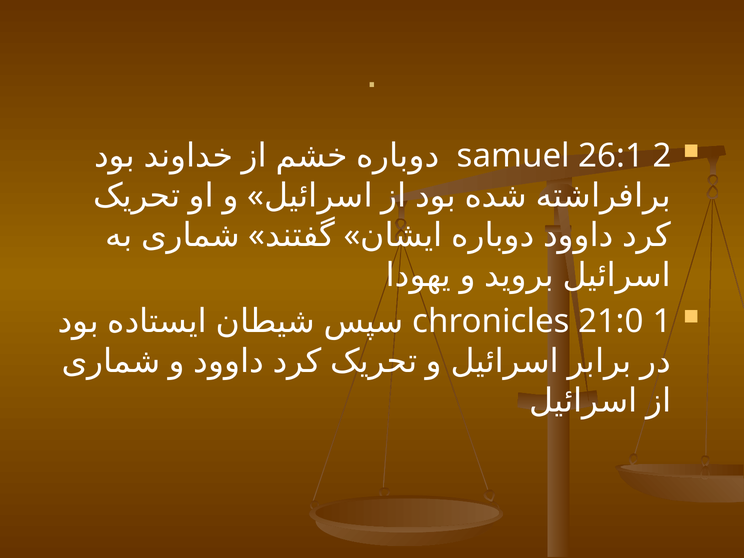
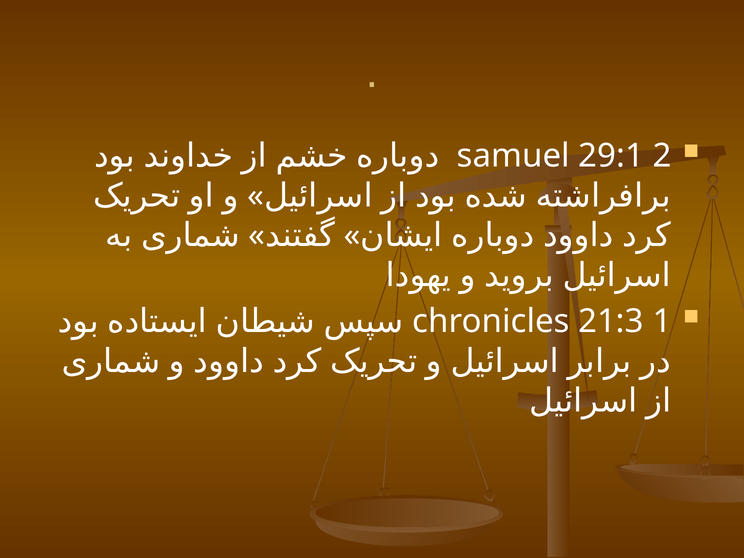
26:1: 26:1 -> 29:1
21:0: 21:0 -> 21:3
